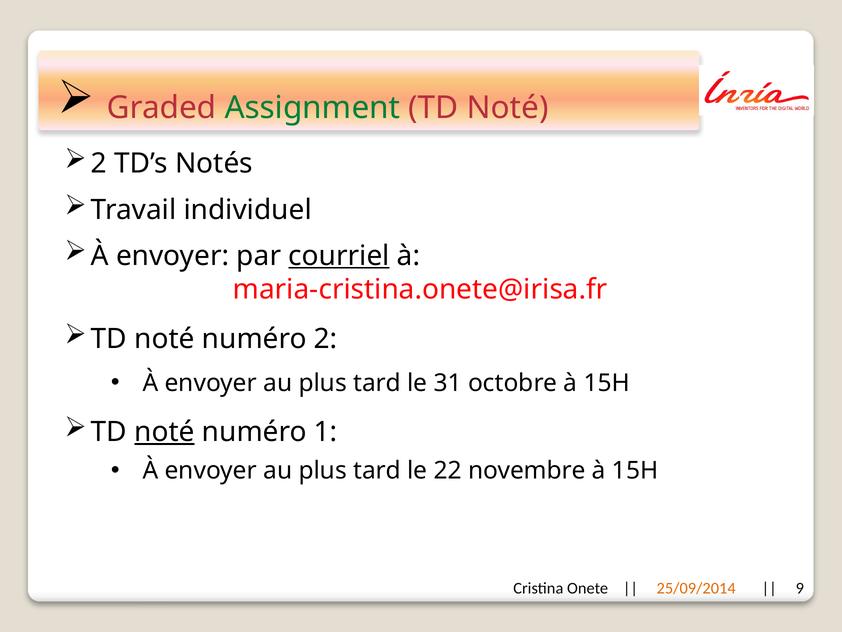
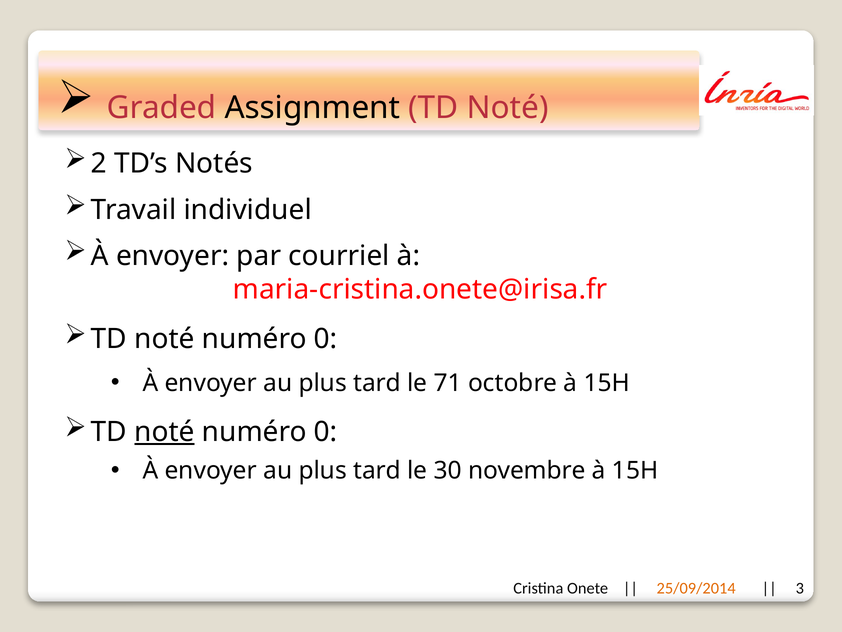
Assignment colour: green -> black
courriel underline: present -> none
2 at (326, 339): 2 -> 0
31: 31 -> 71
1 at (326, 431): 1 -> 0
22: 22 -> 30
9: 9 -> 3
